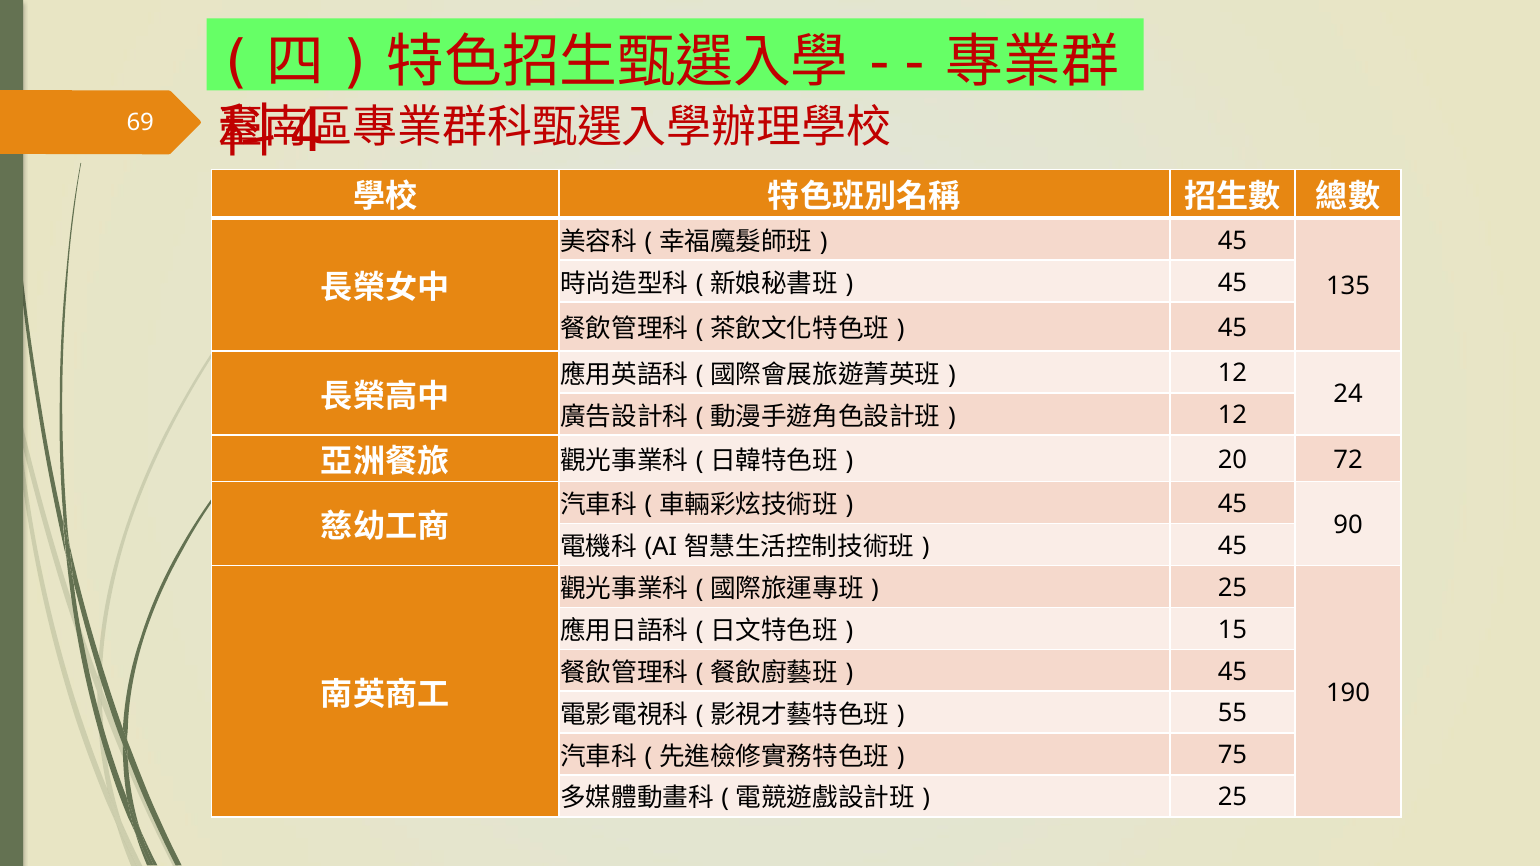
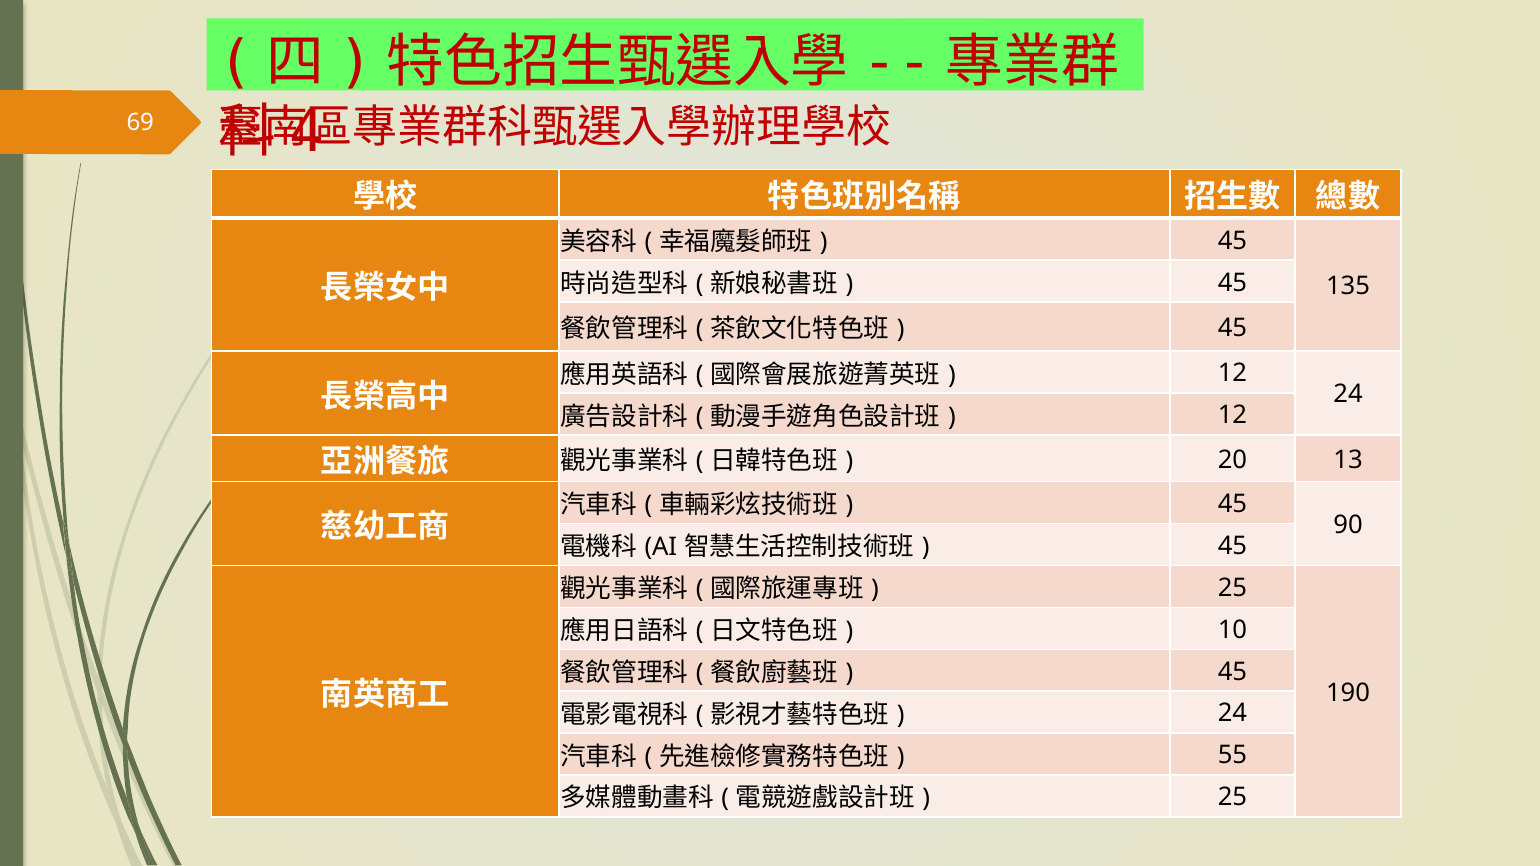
72: 72 -> 13
15: 15 -> 10
55 at (1232, 714): 55 -> 24
75: 75 -> 55
